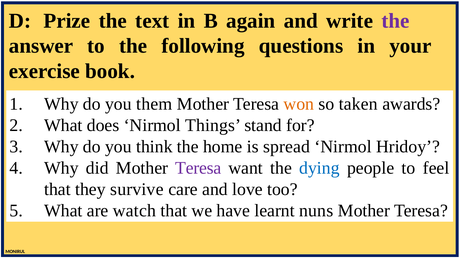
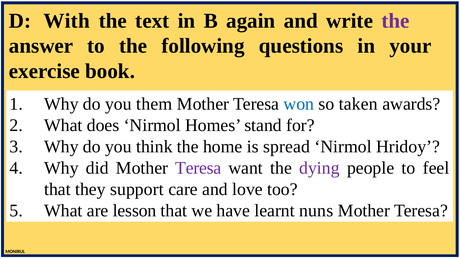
Prize: Prize -> With
won colour: orange -> blue
Things: Things -> Homes
dying colour: blue -> purple
survive: survive -> support
watch: watch -> lesson
